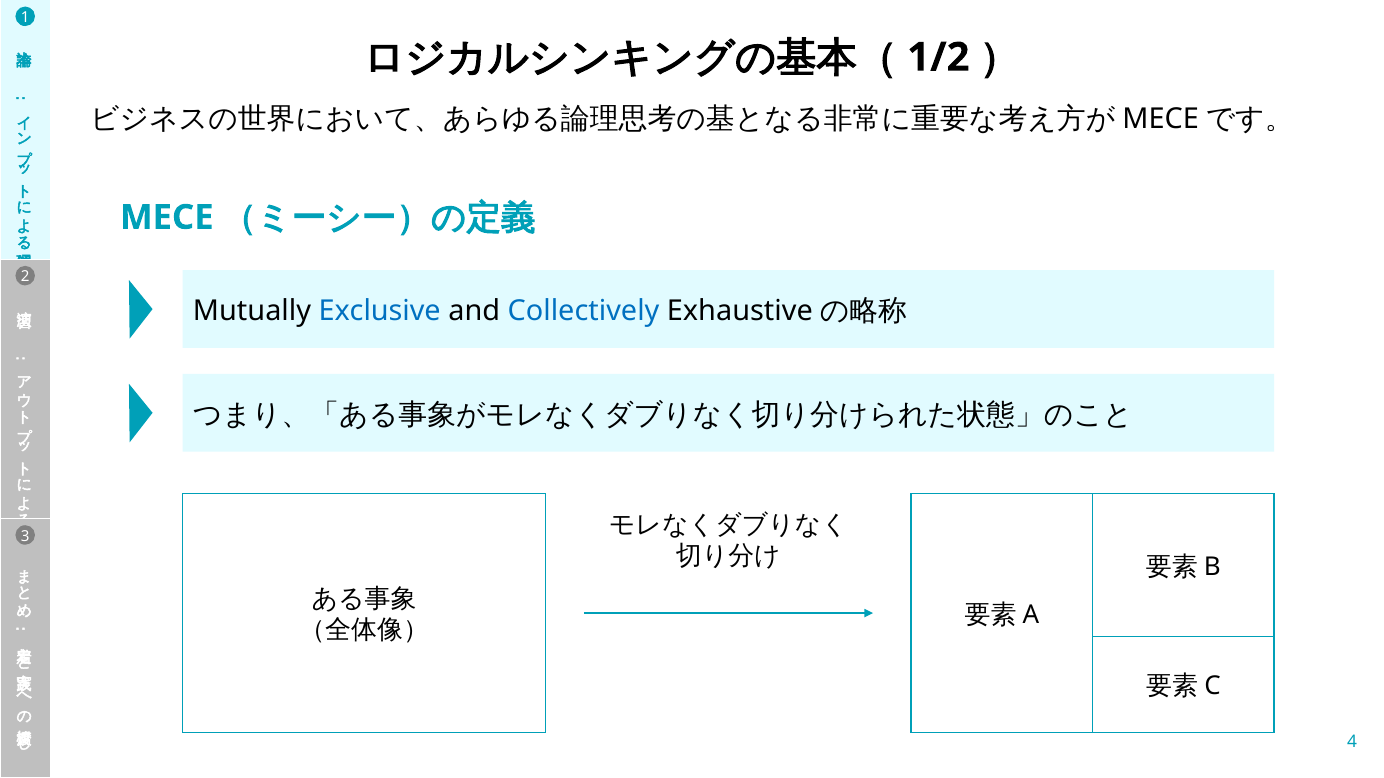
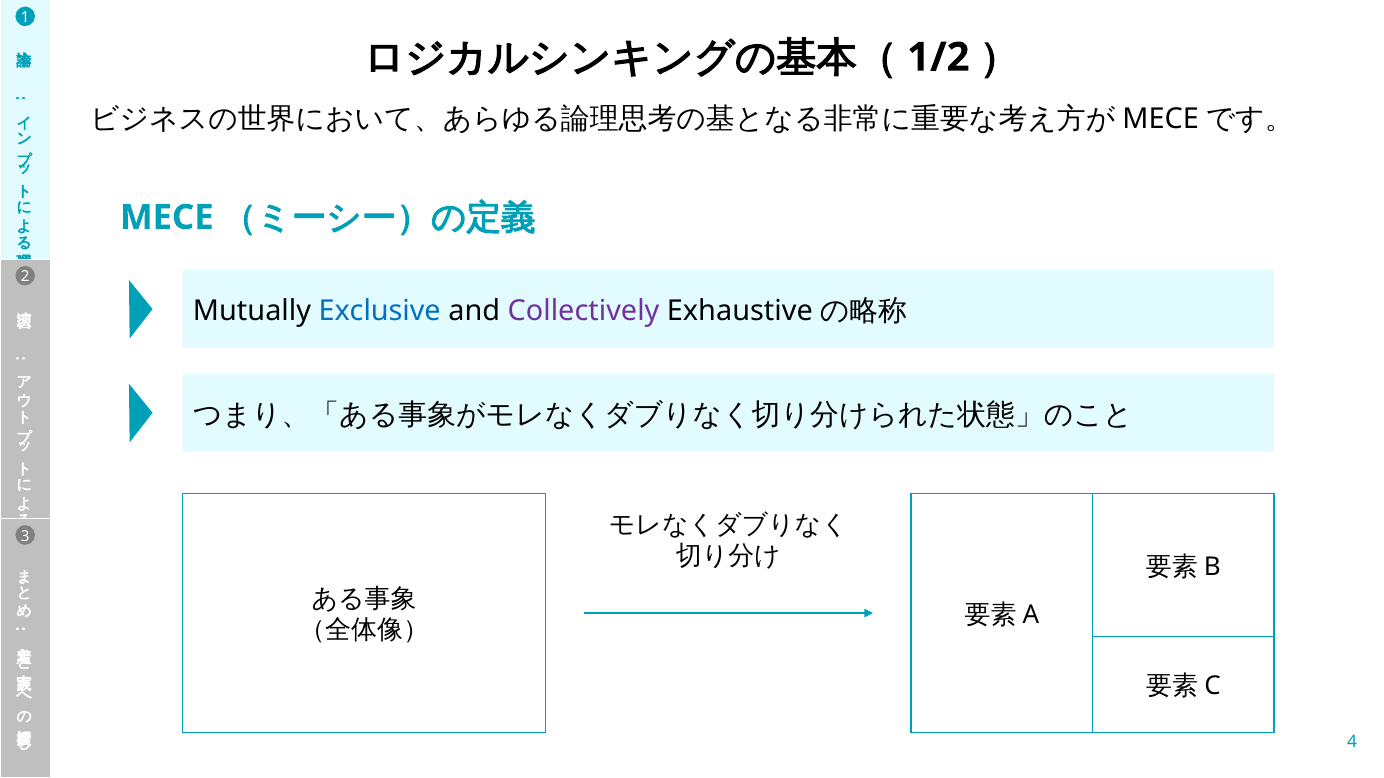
Collectively colour: blue -> purple
